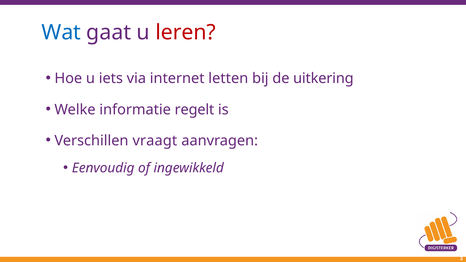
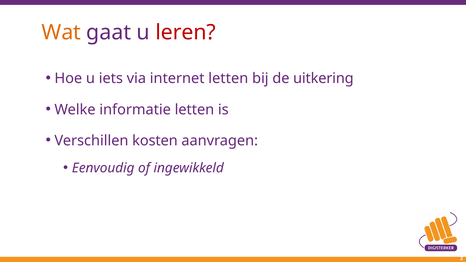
Wat colour: blue -> orange
informatie regelt: regelt -> letten
vraagt: vraagt -> kosten
